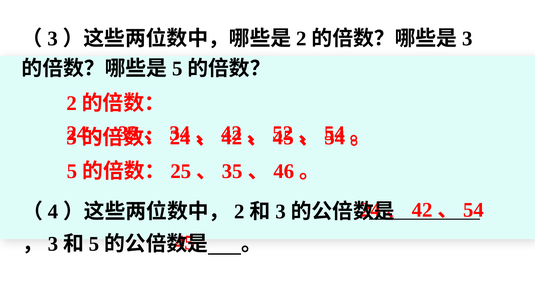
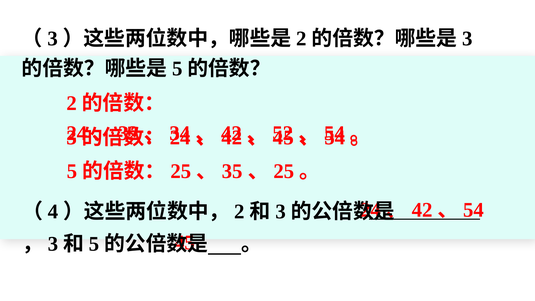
46 at (284, 171): 46 -> 25
